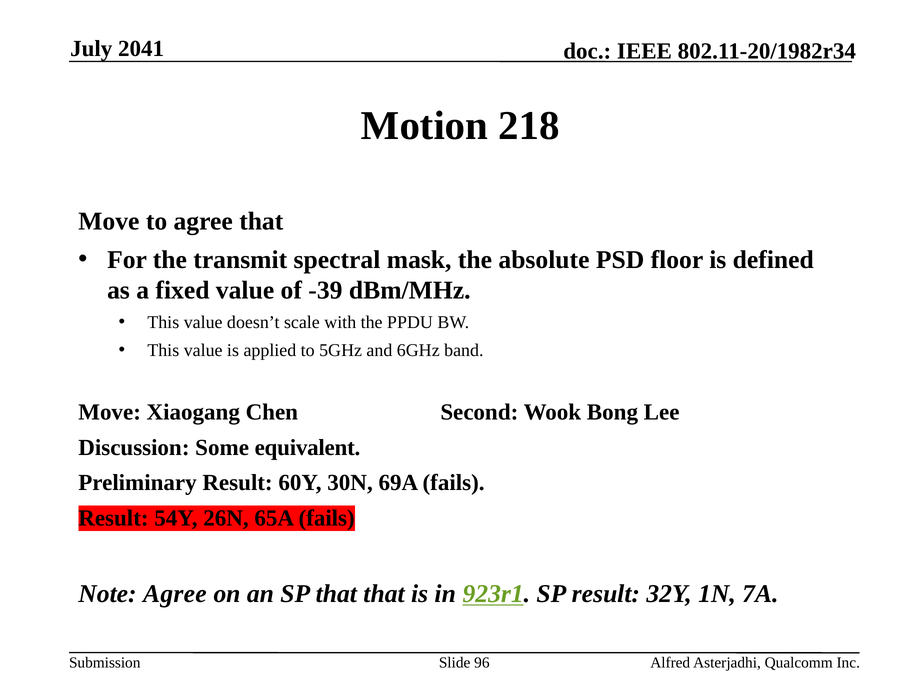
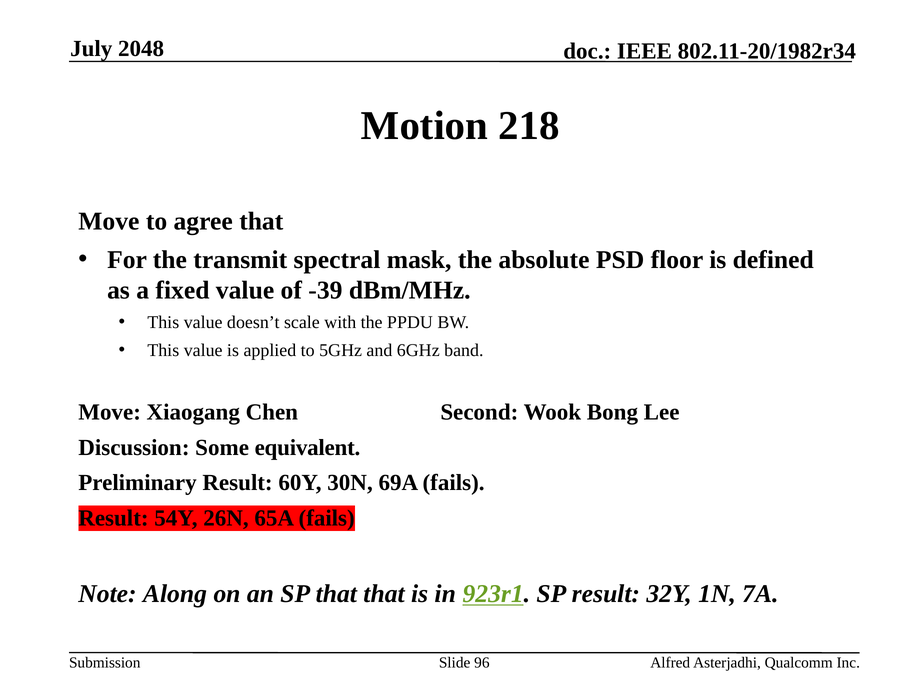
2041: 2041 -> 2048
Note Agree: Agree -> Along
